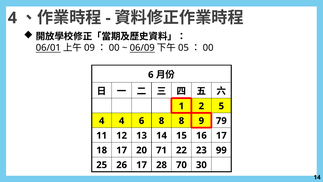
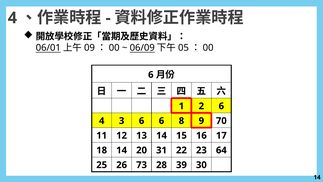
5 at (221, 106): 5 -> 6
4 4: 4 -> 3
6 8: 8 -> 6
79: 79 -> 70
18 17: 17 -> 14
71: 71 -> 31
99: 99 -> 64
26 17: 17 -> 73
70: 70 -> 39
